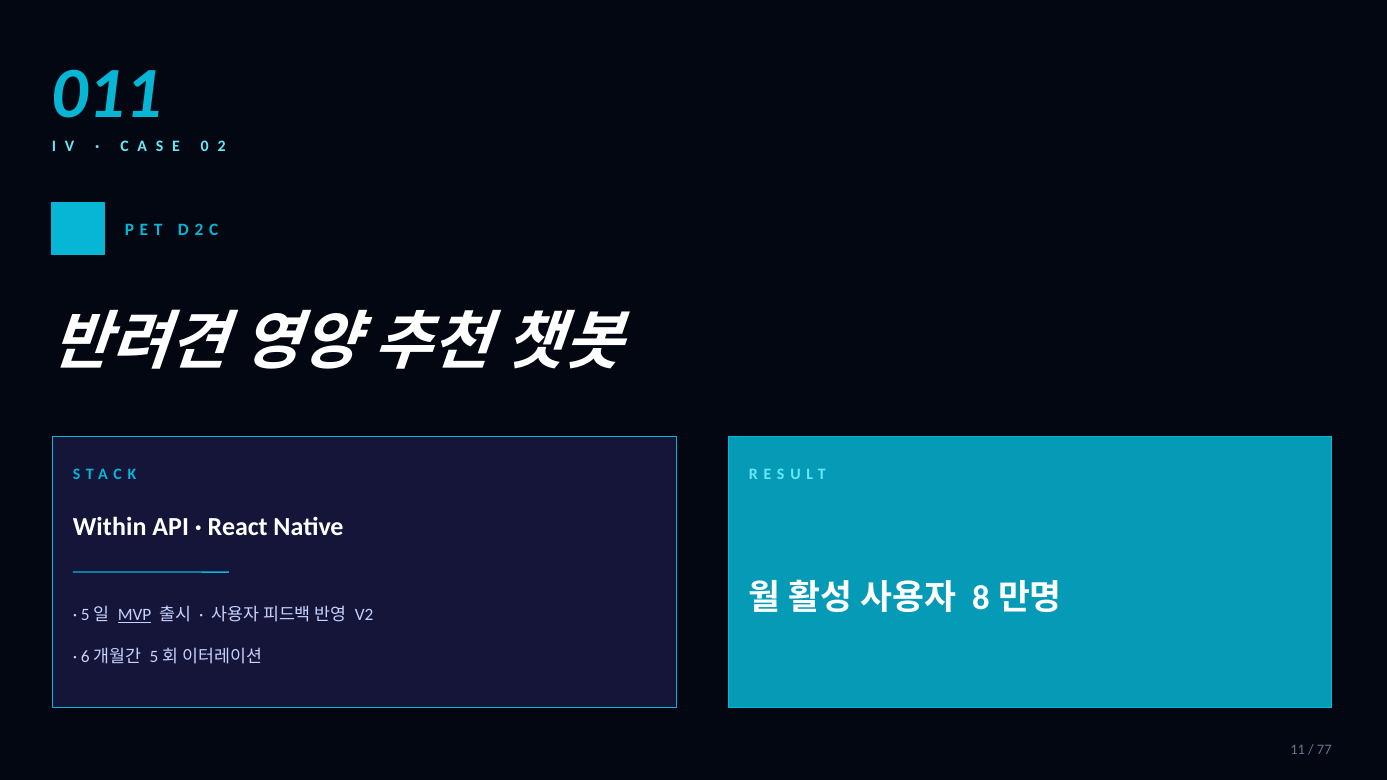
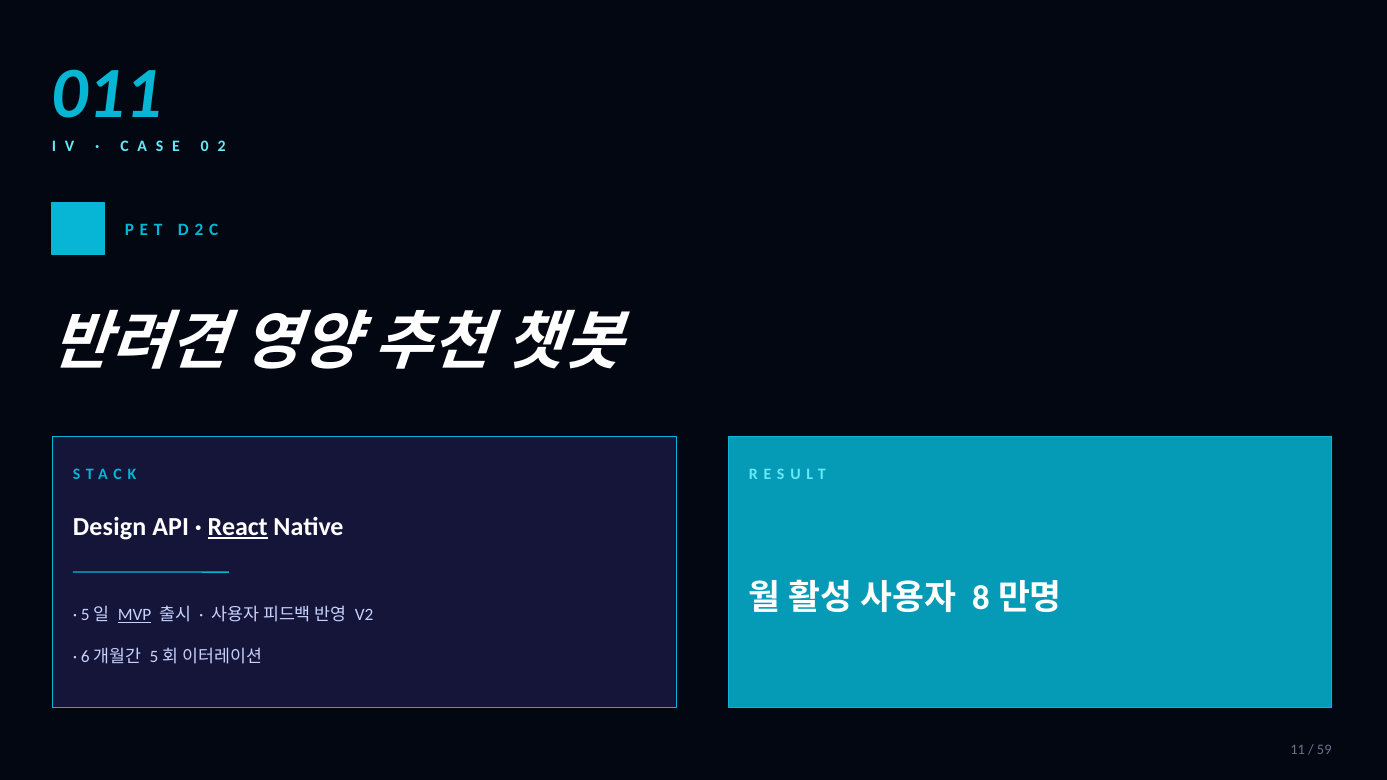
Within: Within -> Design
React underline: none -> present
77: 77 -> 59
